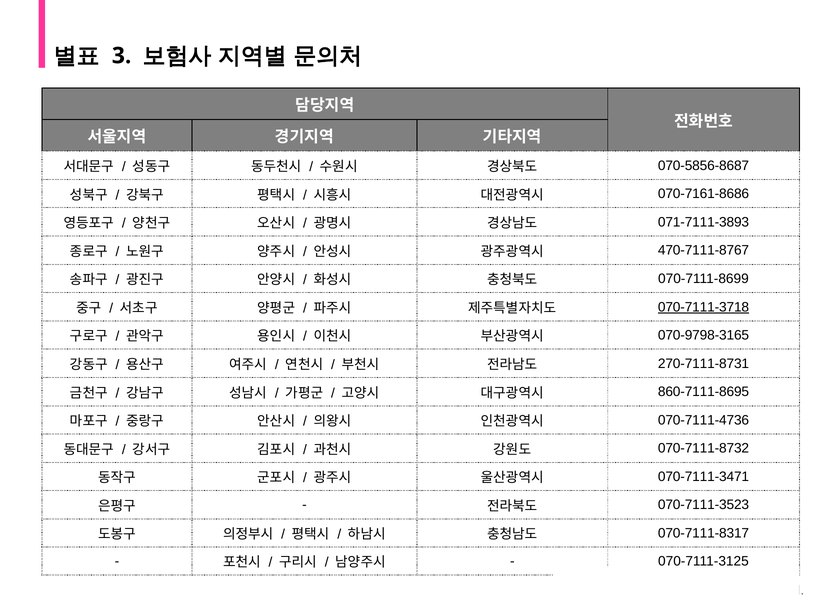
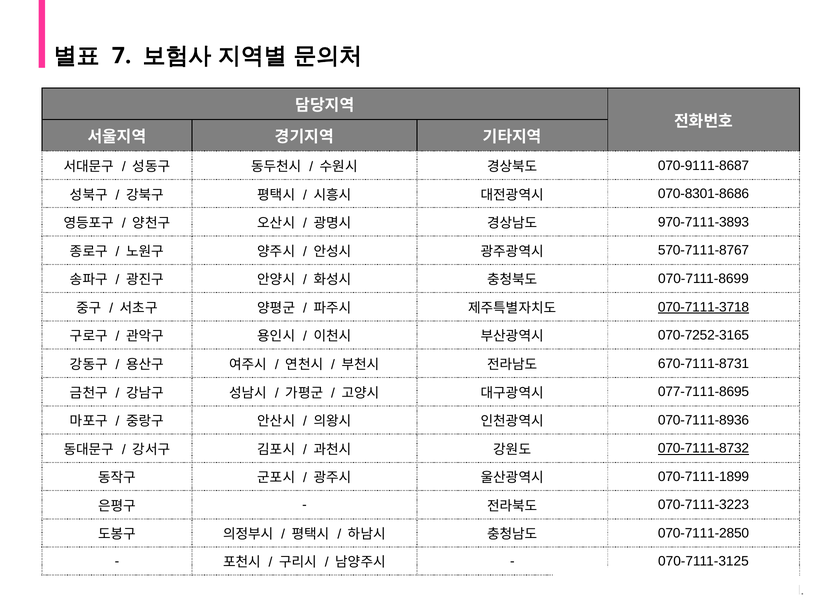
3: 3 -> 7
070-5856-8687: 070-5856-8687 -> 070-9111-8687
070-7161-8686: 070-7161-8686 -> 070-8301-8686
071-7111-3893: 071-7111-3893 -> 970-7111-3893
470-7111-8767: 470-7111-8767 -> 570-7111-8767
070-9798-3165: 070-9798-3165 -> 070-7252-3165
270-7111-8731: 270-7111-8731 -> 670-7111-8731
860-7111-8695: 860-7111-8695 -> 077-7111-8695
070-7111-4736: 070-7111-4736 -> 070-7111-8936
070-7111-8732 underline: none -> present
070-7111-3471: 070-7111-3471 -> 070-7111-1899
070-7111-3523: 070-7111-3523 -> 070-7111-3223
070-7111-8317: 070-7111-8317 -> 070-7111-2850
